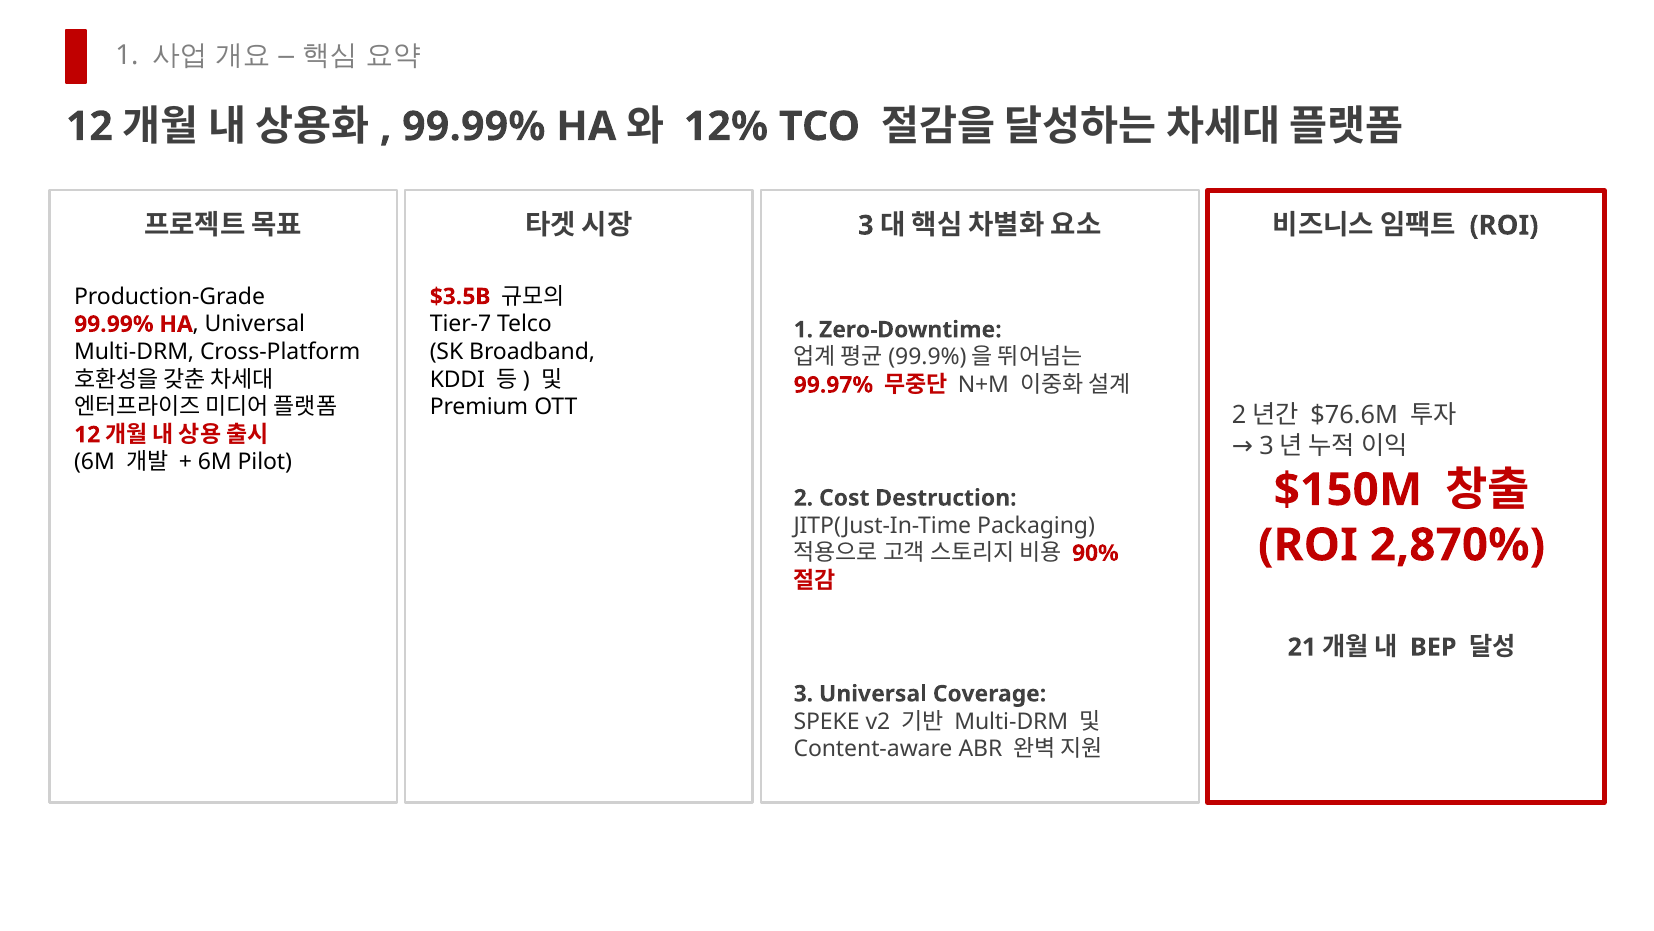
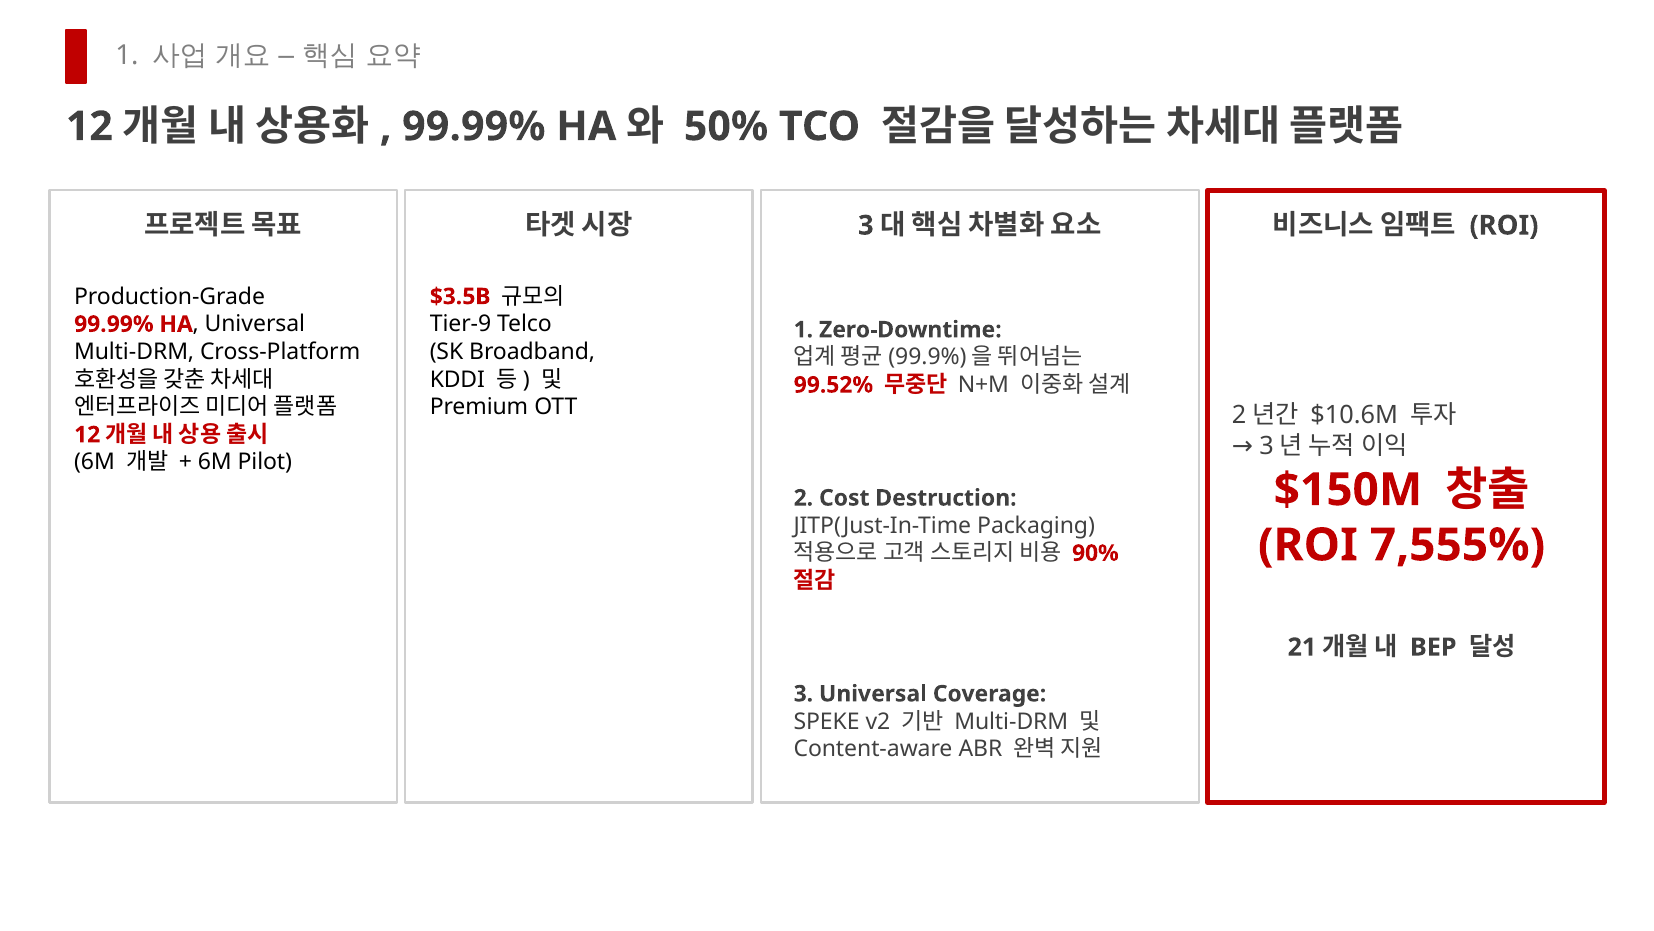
12%: 12% -> 50%
Tier-7: Tier-7 -> Tier-9
99.97%: 99.97% -> 99.52%
$76.6M: $76.6M -> $10.6M
2,870%: 2,870% -> 7,555%
